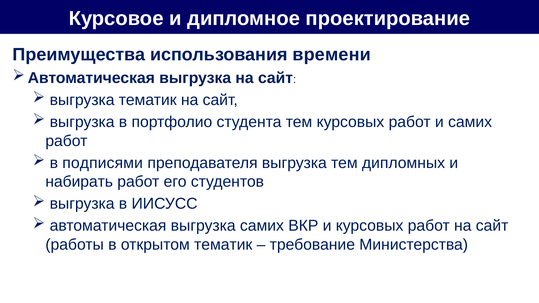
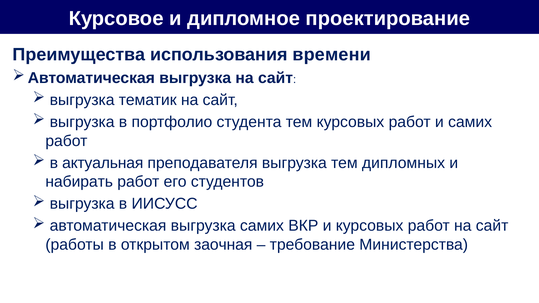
подписями: подписями -> актуальная
открытом тематик: тематик -> заочная
